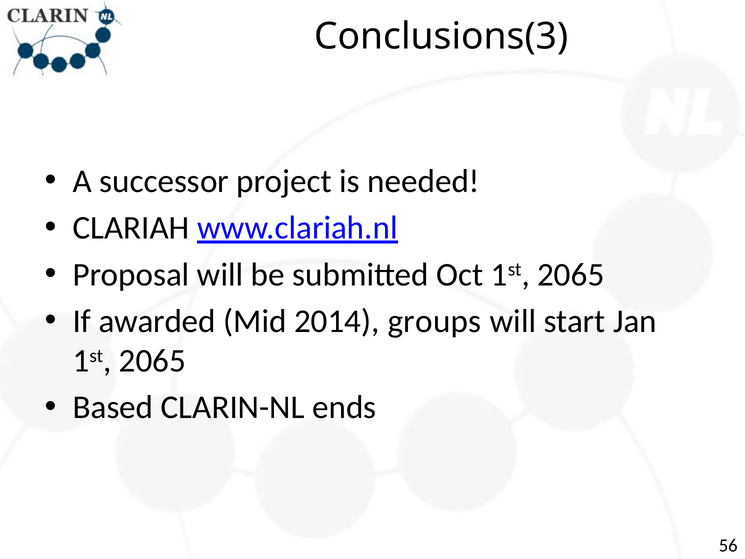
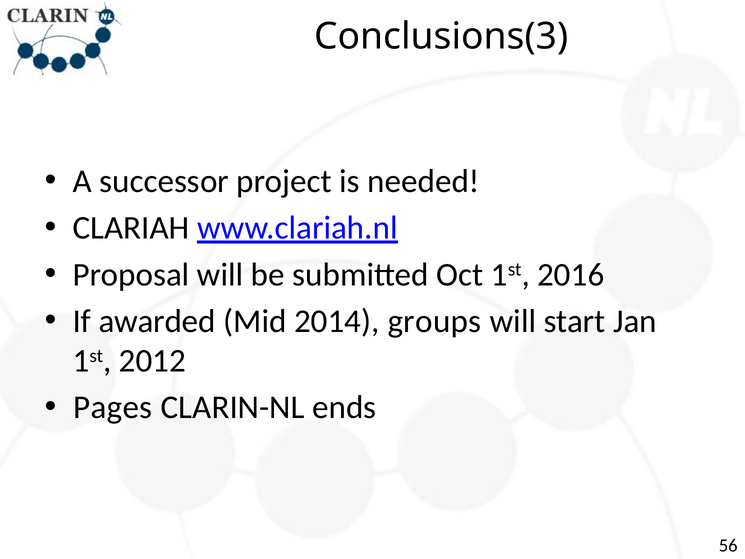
Oct 1st 2065: 2065 -> 2016
2065 at (152, 361): 2065 -> 2012
Based: Based -> Pages
